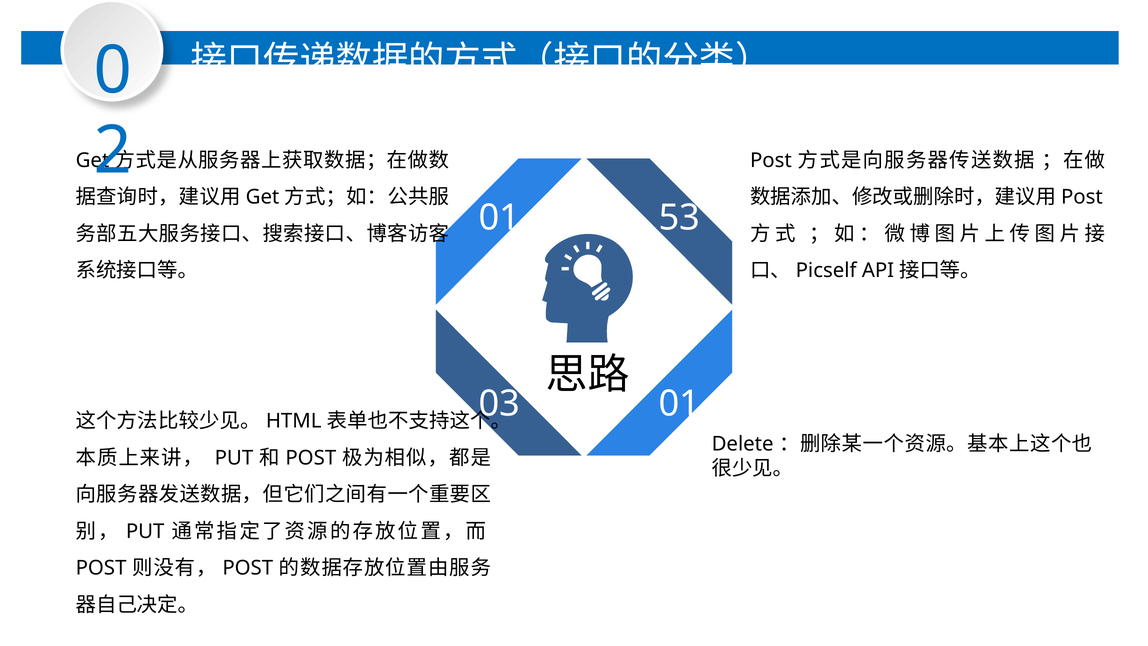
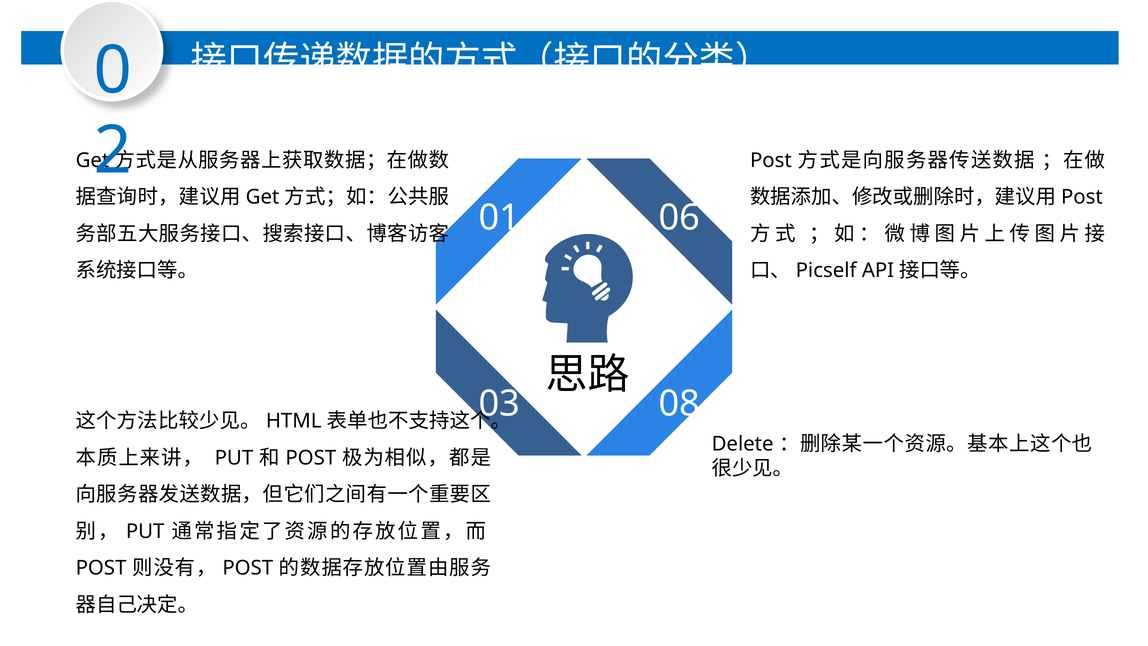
53: 53 -> 06
01 at (679, 404): 01 -> 08
